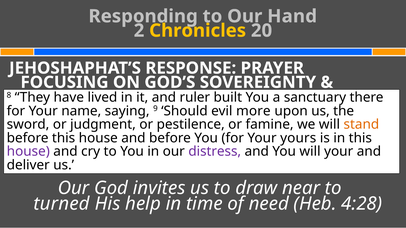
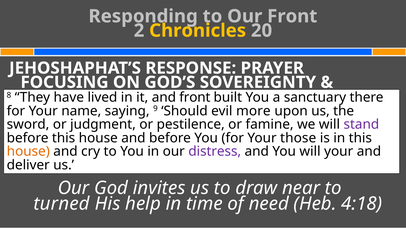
Our Hand: Hand -> Front
and ruler: ruler -> front
stand colour: orange -> purple
yours: yours -> those
house at (28, 152) colour: purple -> orange
4:28: 4:28 -> 4:18
